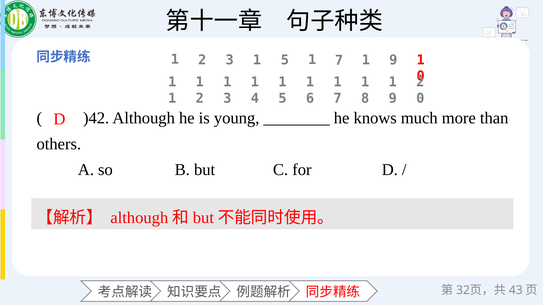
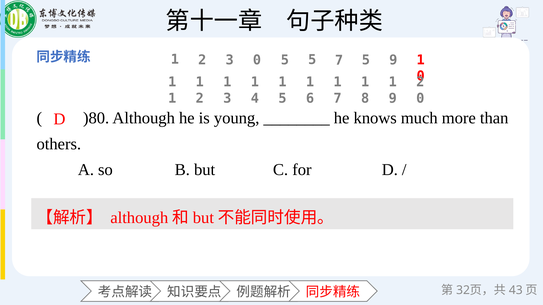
2 3 1: 1 -> 0
1 at (312, 60): 1 -> 5
1 at (366, 60): 1 -> 5
)42: )42 -> )80
